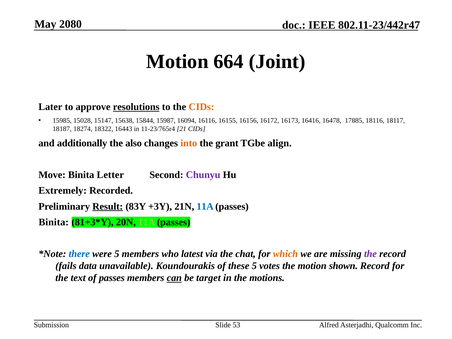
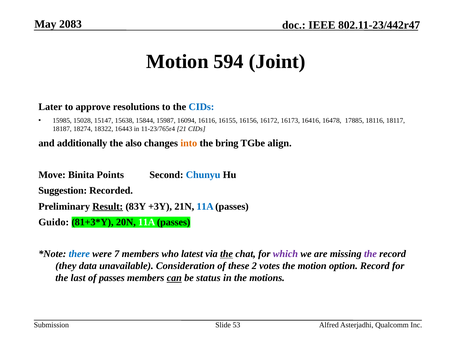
2080: 2080 -> 2083
664: 664 -> 594
resolutions underline: present -> none
CIDs at (201, 107) colour: orange -> blue
grant: grant -> bring
Letter: Letter -> Points
Chunyu colour: purple -> blue
Extremely: Extremely -> Suggestion
Binita at (54, 222): Binita -> Guido
11A at (147, 222) colour: light green -> white
were 5: 5 -> 7
the at (226, 254) underline: none -> present
which colour: orange -> purple
fails: fails -> they
Koundourakis: Koundourakis -> Consideration
these 5: 5 -> 2
shown: shown -> option
text: text -> last
target: target -> status
